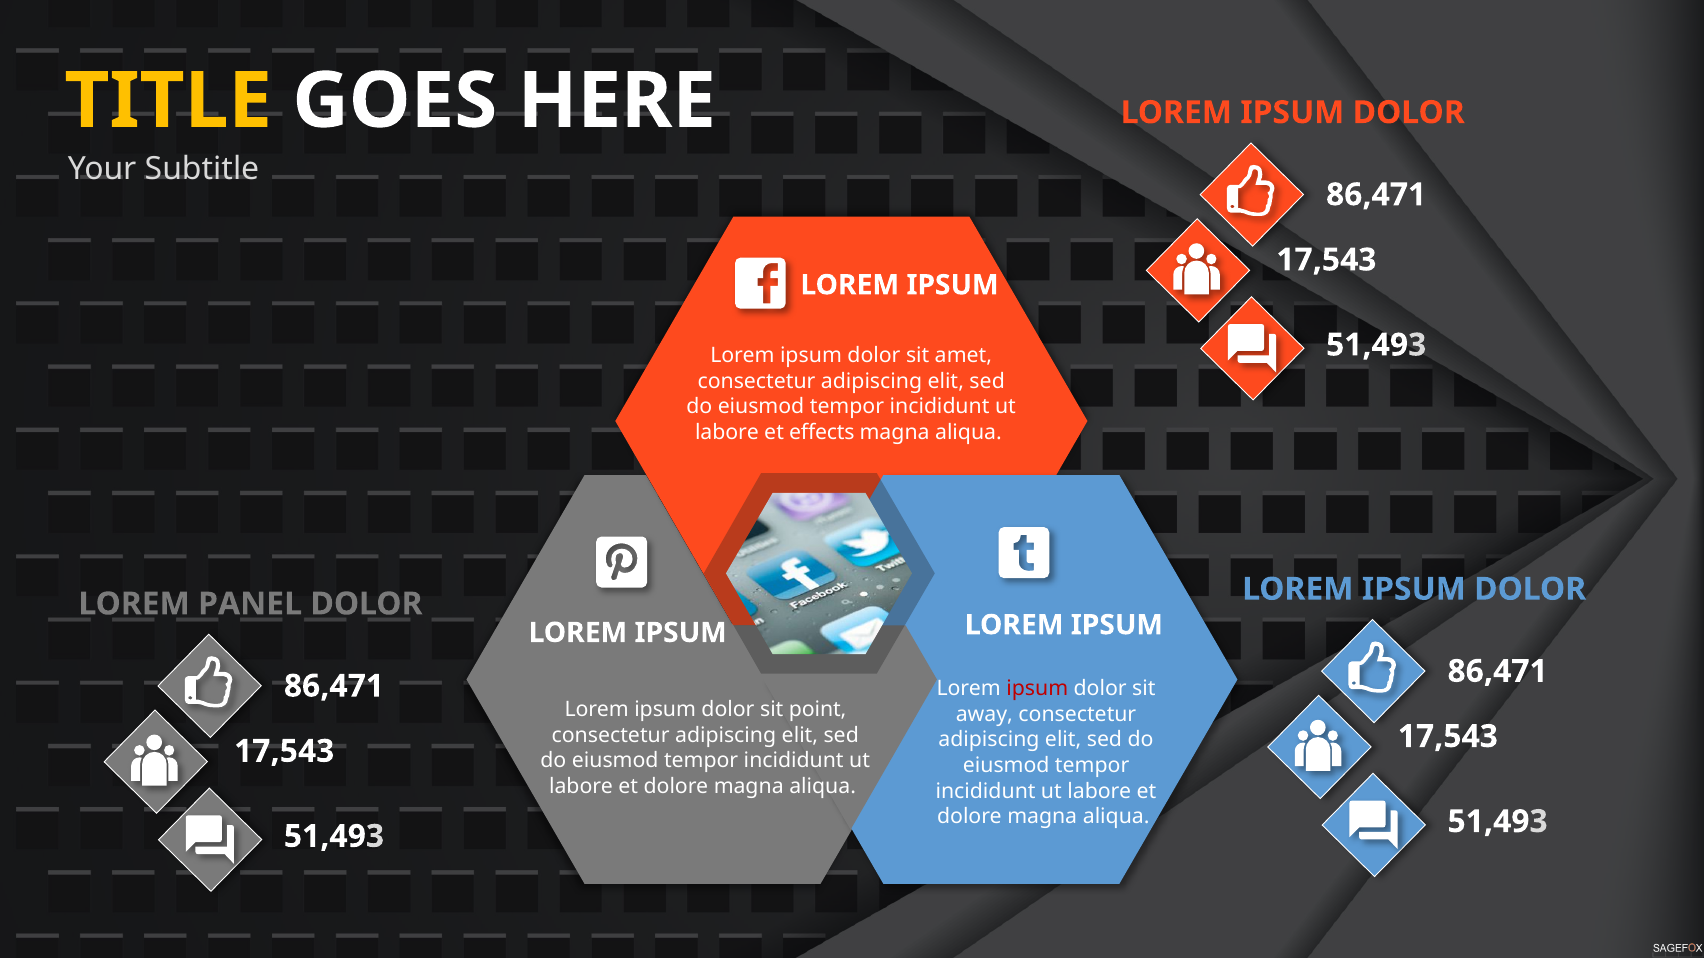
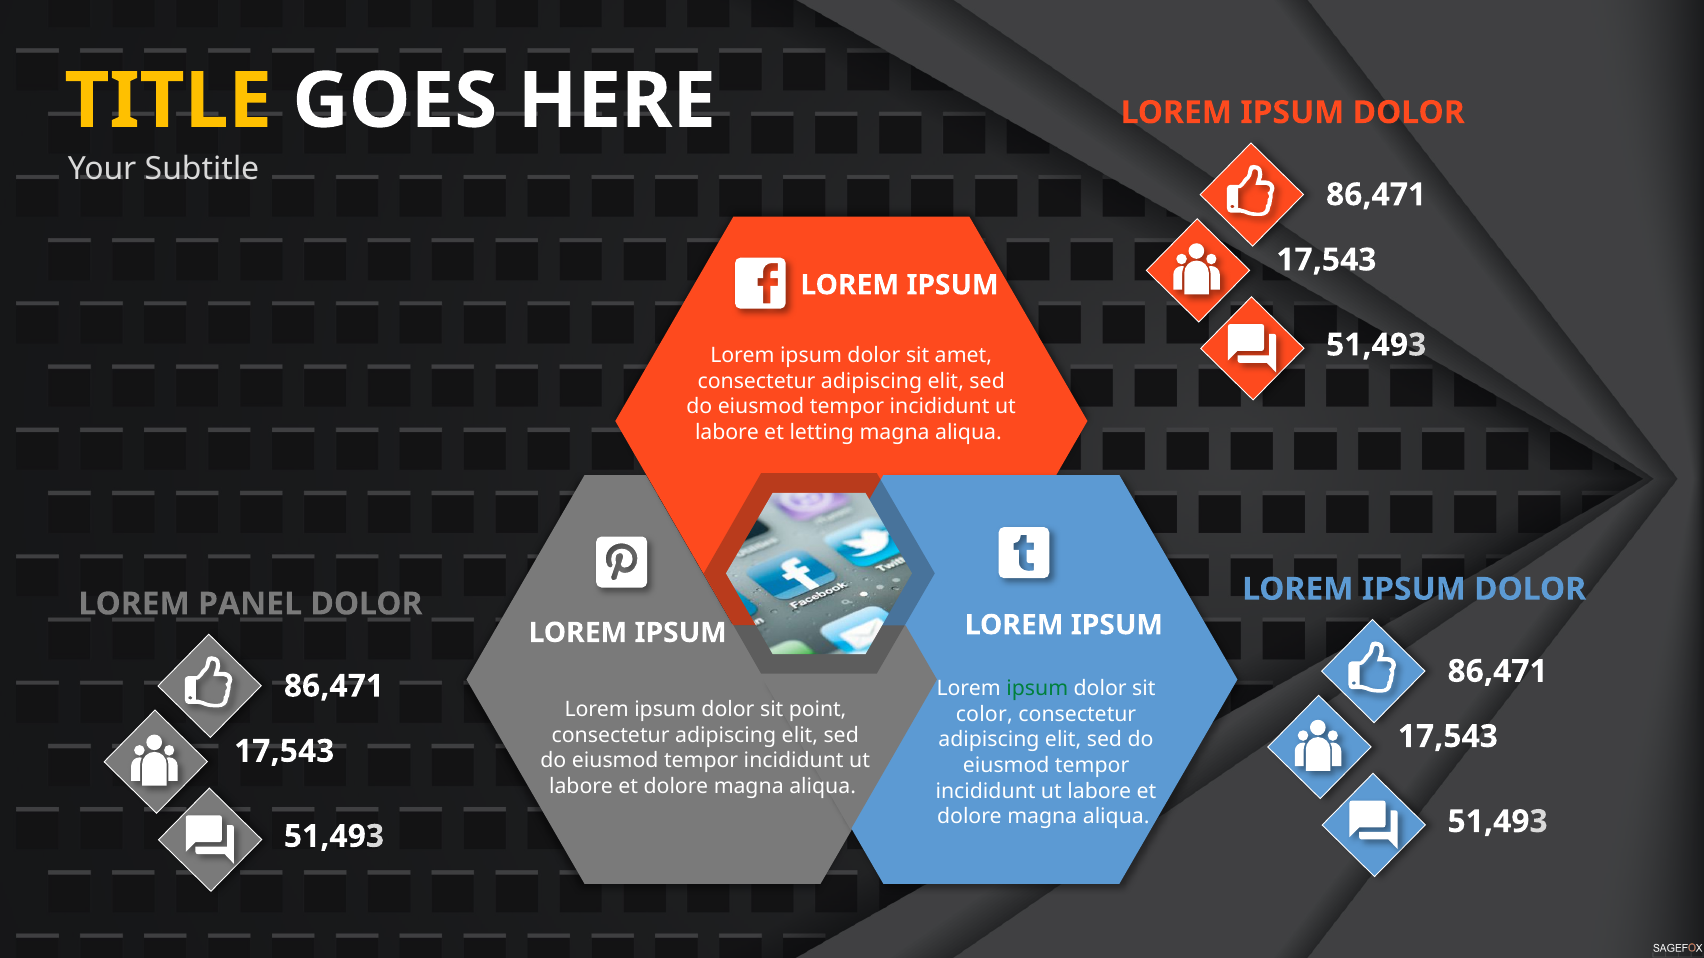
effects: effects -> letting
ipsum at (1037, 689) colour: red -> green
away: away -> color
